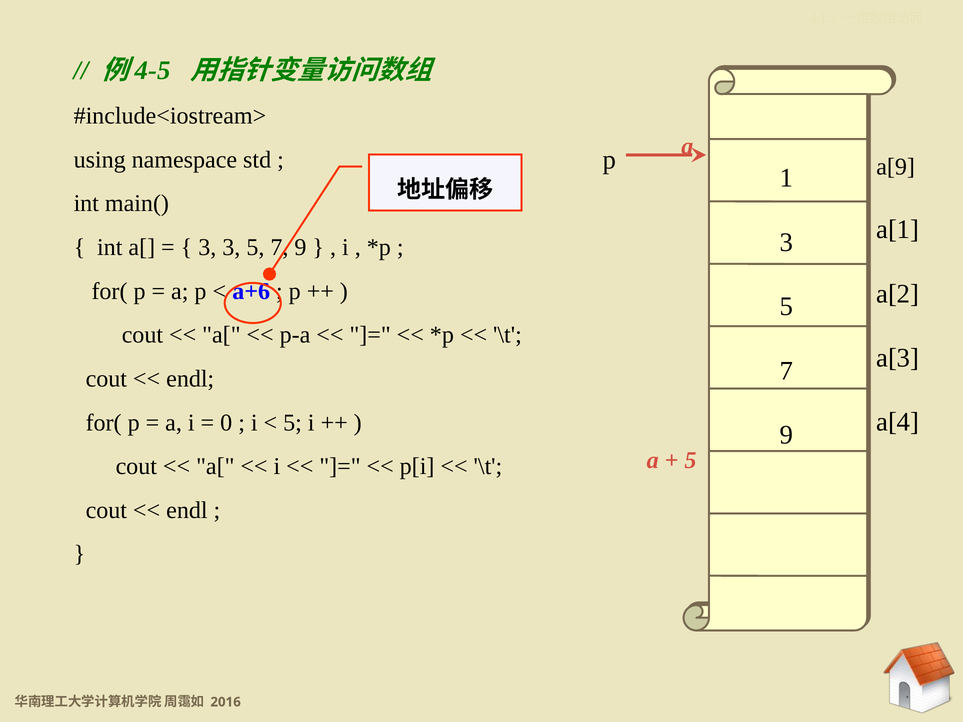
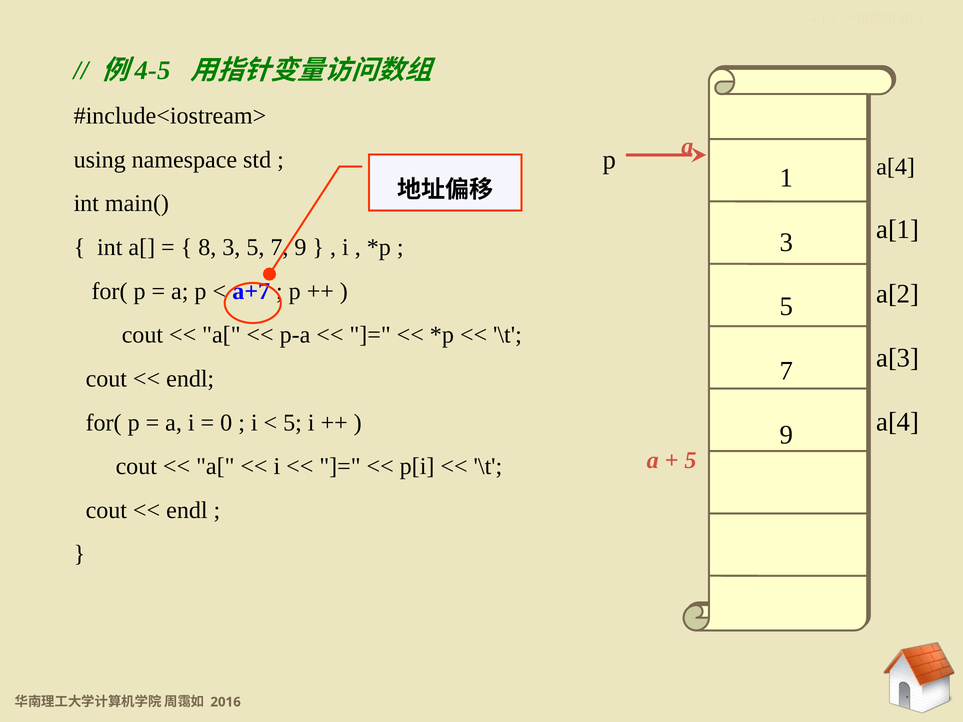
a[9 at (896, 167): a[9 -> a[4
3 at (207, 247): 3 -> 8
a+6: a+6 -> a+7
